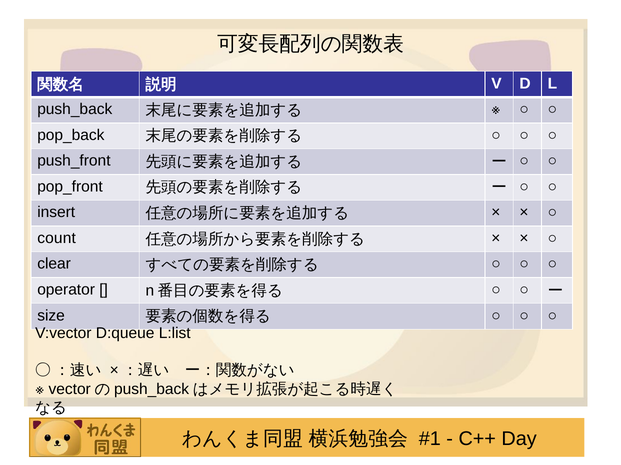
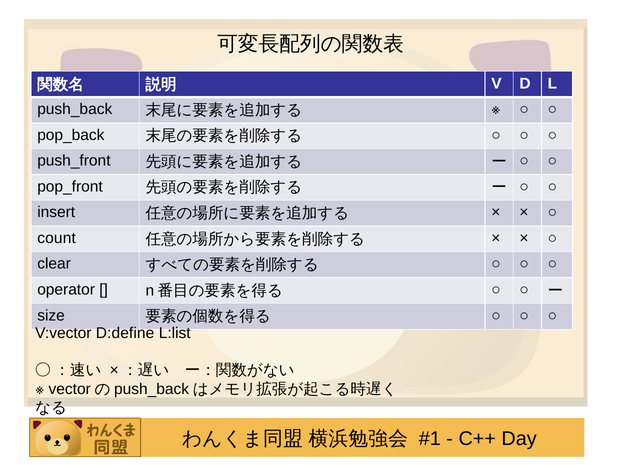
D:queue: D:queue -> D:define
